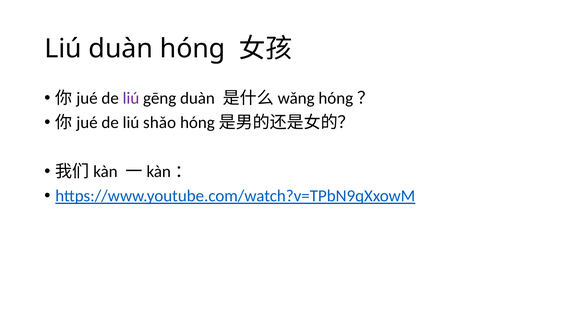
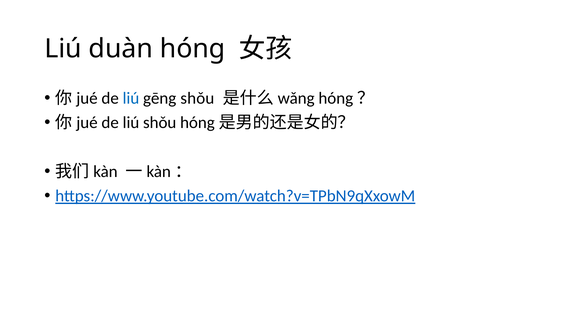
liú at (131, 98) colour: purple -> blue
gēng duàn: duàn -> shǒu
liú shǎo: shǎo -> shǒu
